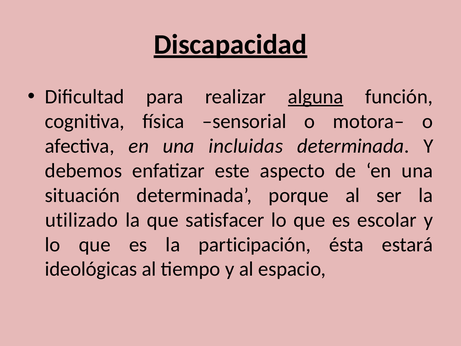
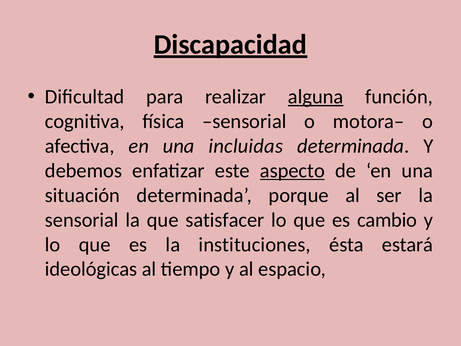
aspecto underline: none -> present
utilizado at (82, 220): utilizado -> sensorial
escolar: escolar -> cambio
participación: participación -> instituciones
